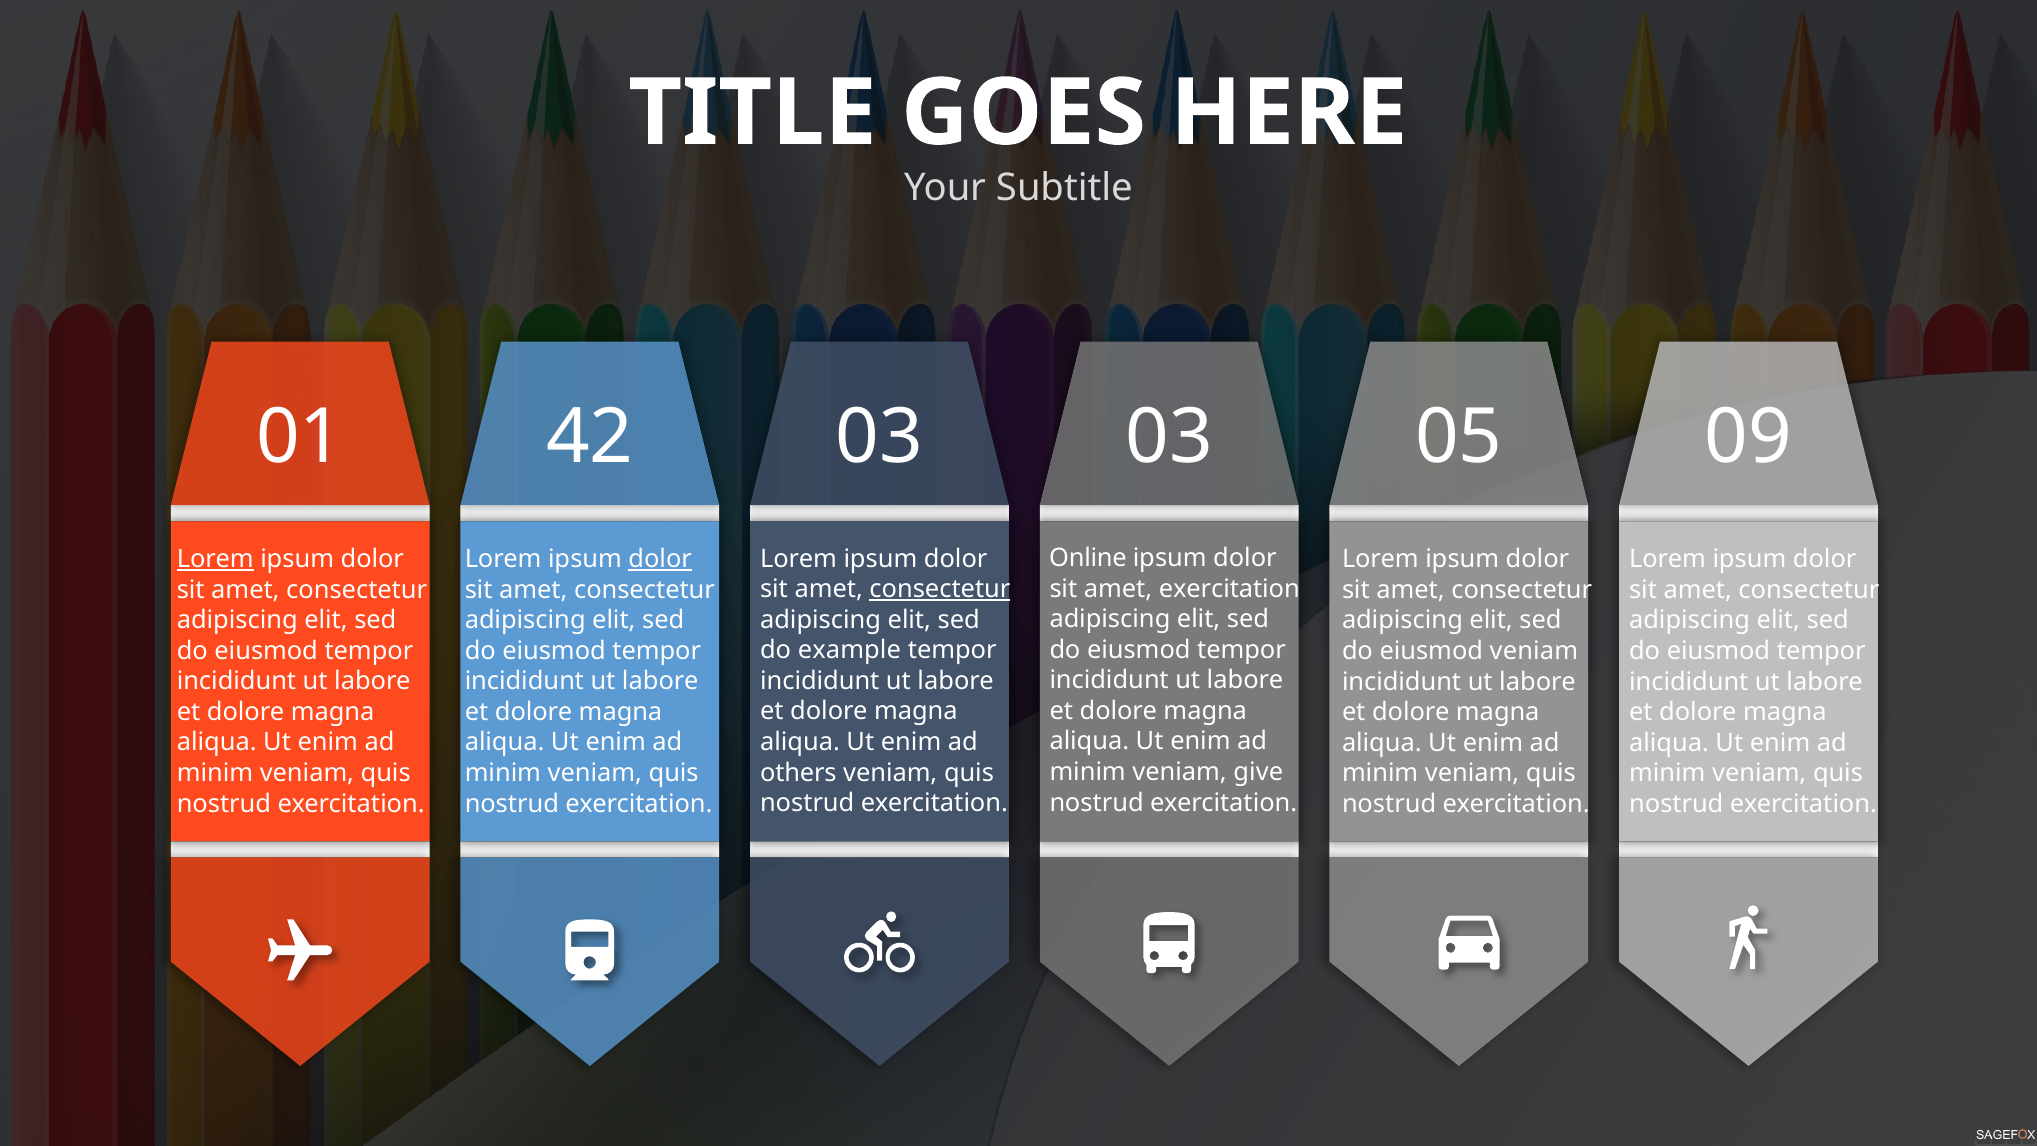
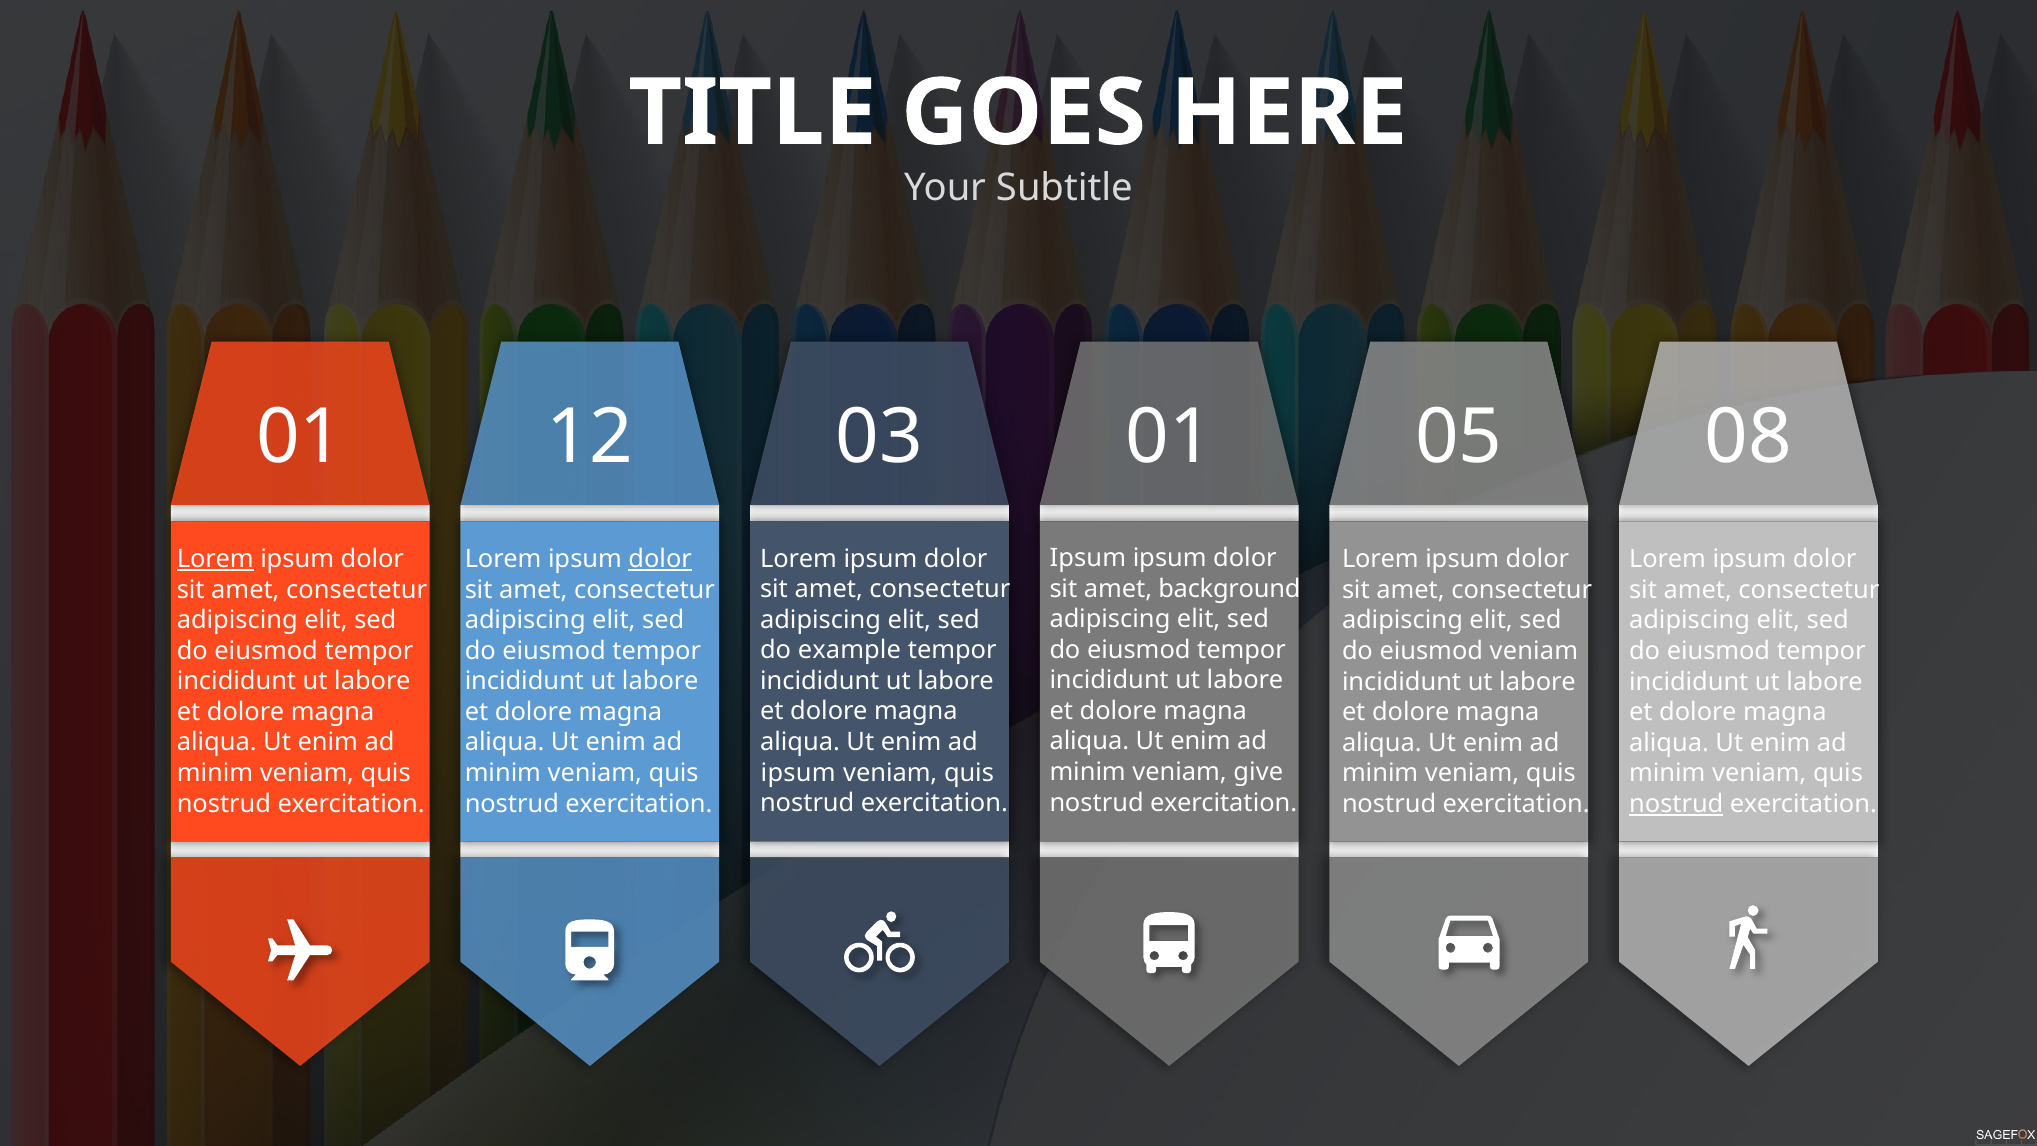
42: 42 -> 12
03 03: 03 -> 01
09: 09 -> 08
Online at (1088, 558): Online -> Ipsum
amet exercitation: exercitation -> background
consectetur at (940, 589) underline: present -> none
others at (798, 772): others -> ipsum
nostrud at (1676, 804) underline: none -> present
